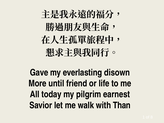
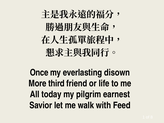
Gave: Gave -> Once
until: until -> third
Than: Than -> Feed
